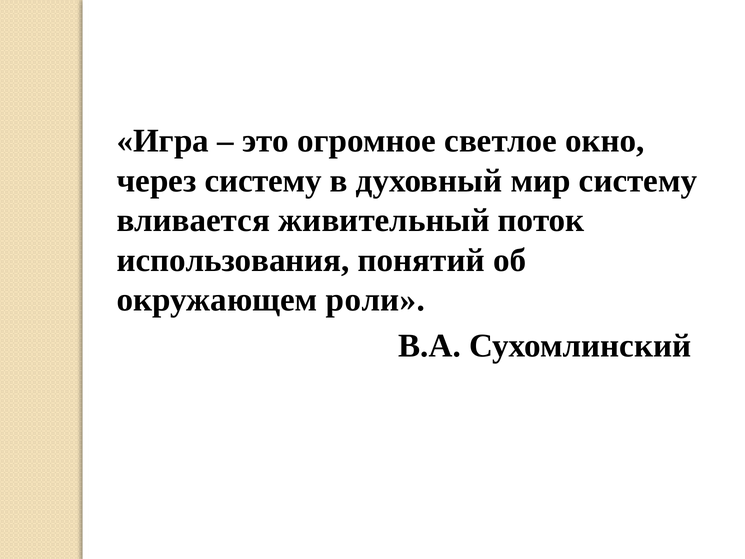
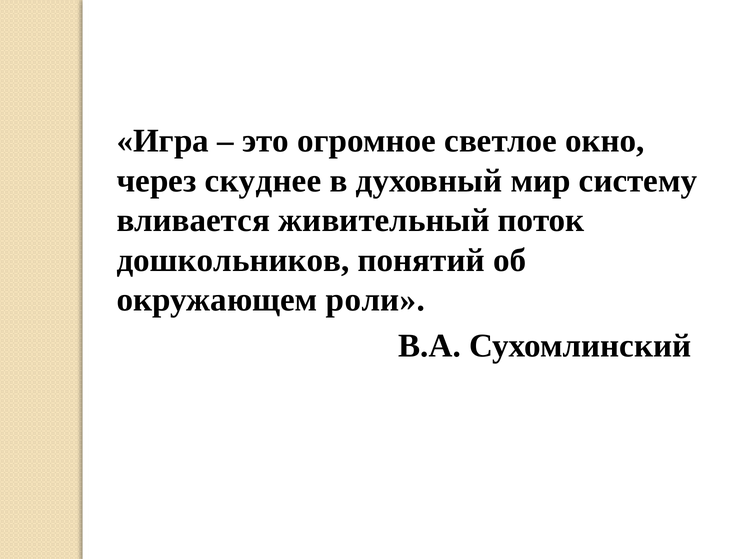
через систему: систему -> скуднее
использования: использования -> дошкольников
